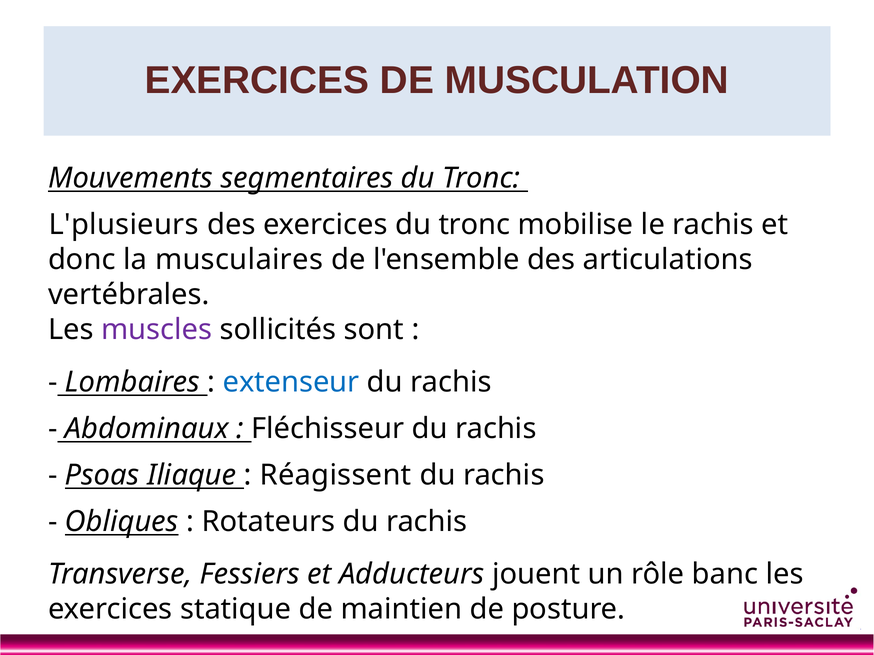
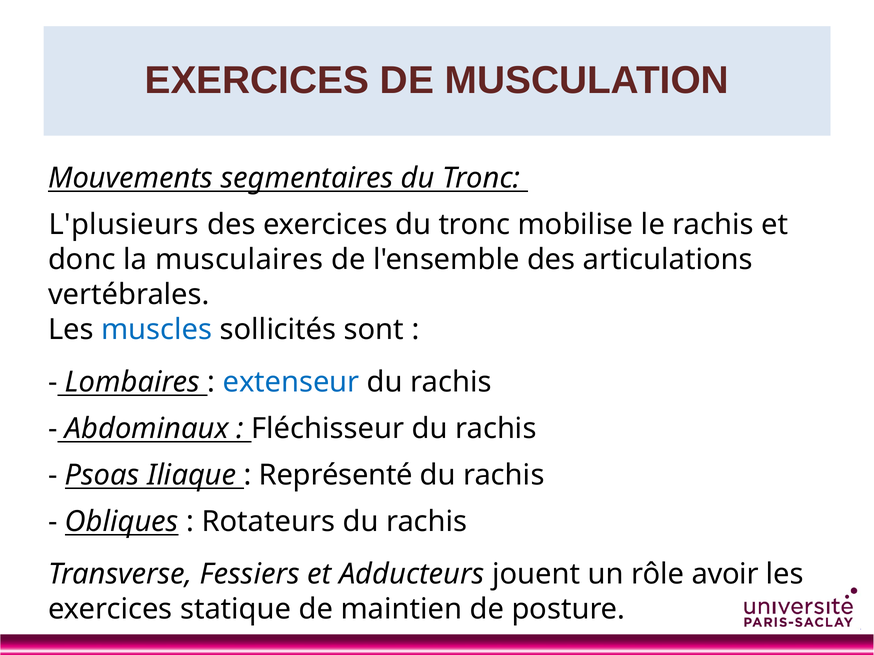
muscles colour: purple -> blue
Réagissent: Réagissent -> Représenté
banc: banc -> avoir
